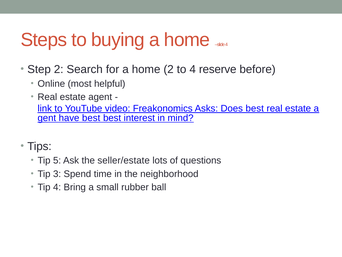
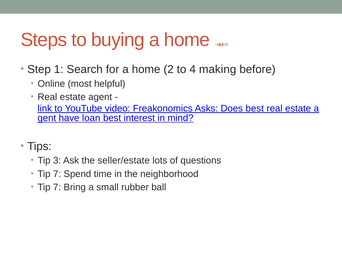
Step 2: 2 -> 1
reserve: reserve -> making
have best: best -> loan
5: 5 -> 3
3 at (57, 174): 3 -> 7
4 at (57, 187): 4 -> 7
